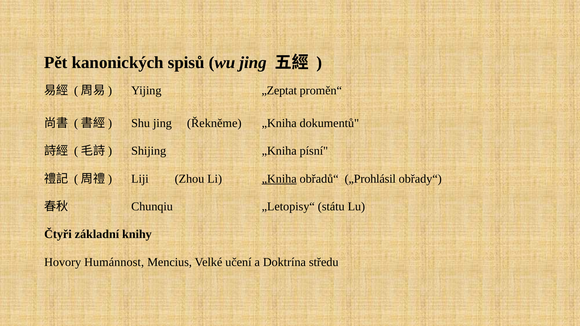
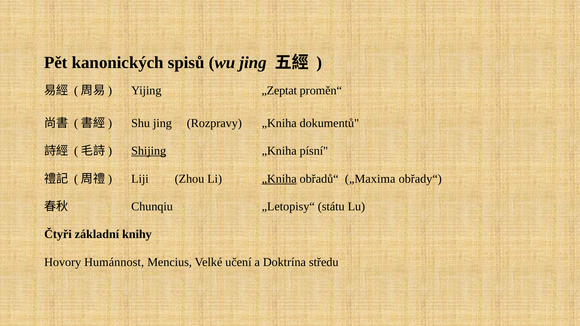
Řekněme: Řekněme -> Rozpravy
Shijing underline: none -> present
„Prohlásil: „Prohlásil -> „Maxima
